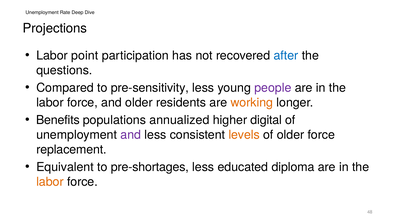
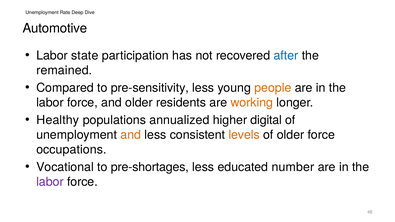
Projections: Projections -> Automotive
point: point -> state
questions: questions -> remained
people colour: purple -> orange
Benefits: Benefits -> Healthy
and at (131, 135) colour: purple -> orange
replacement: replacement -> occupations
Equivalent: Equivalent -> Vocational
diploma: diploma -> number
labor at (50, 182) colour: orange -> purple
